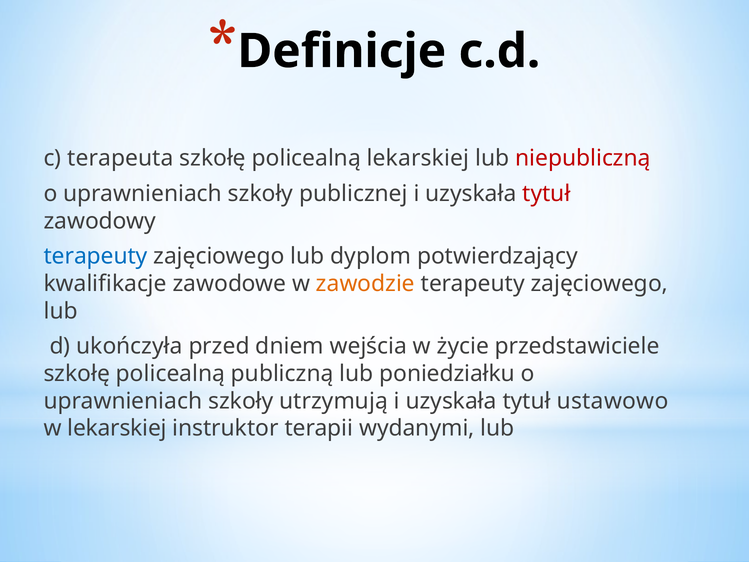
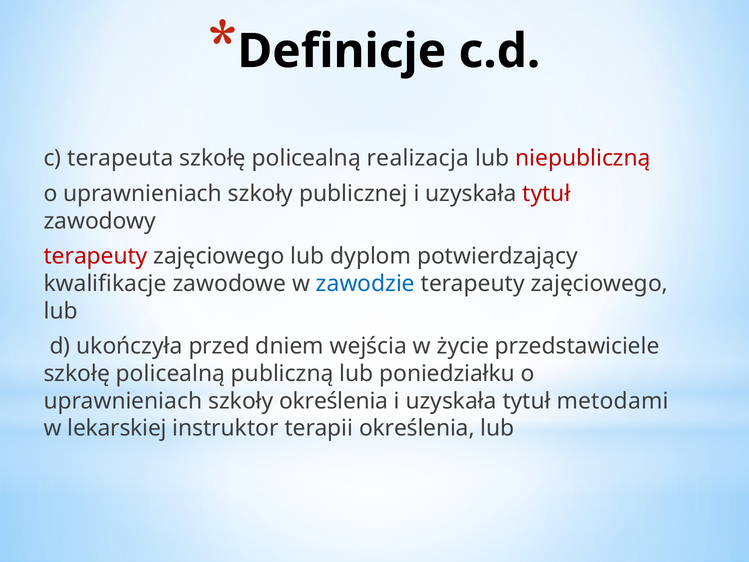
policealną lekarskiej: lekarskiej -> realizacja
terapeuty at (96, 256) colour: blue -> red
zawodzie colour: orange -> blue
szkoły utrzymują: utrzymują -> określenia
ustawowo: ustawowo -> metodami
terapii wydanymi: wydanymi -> określenia
